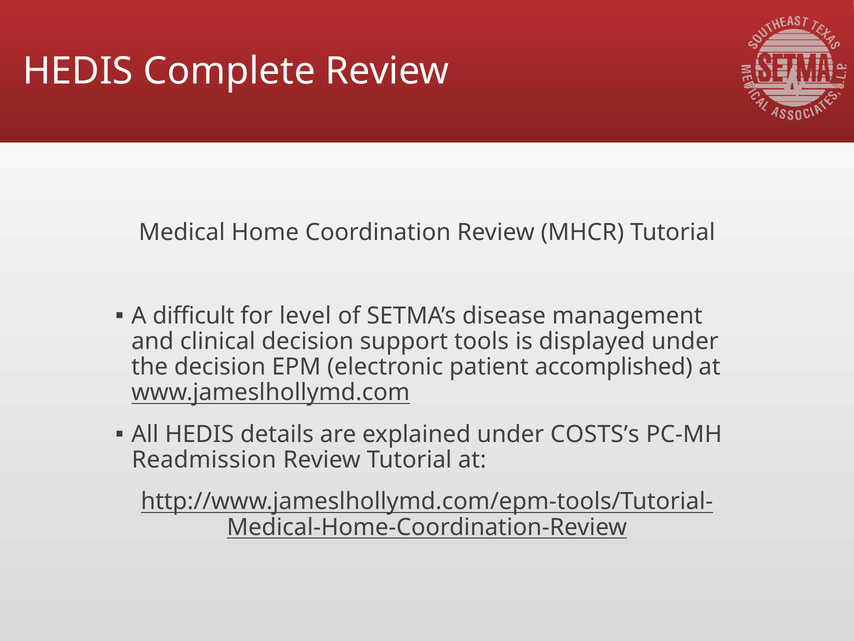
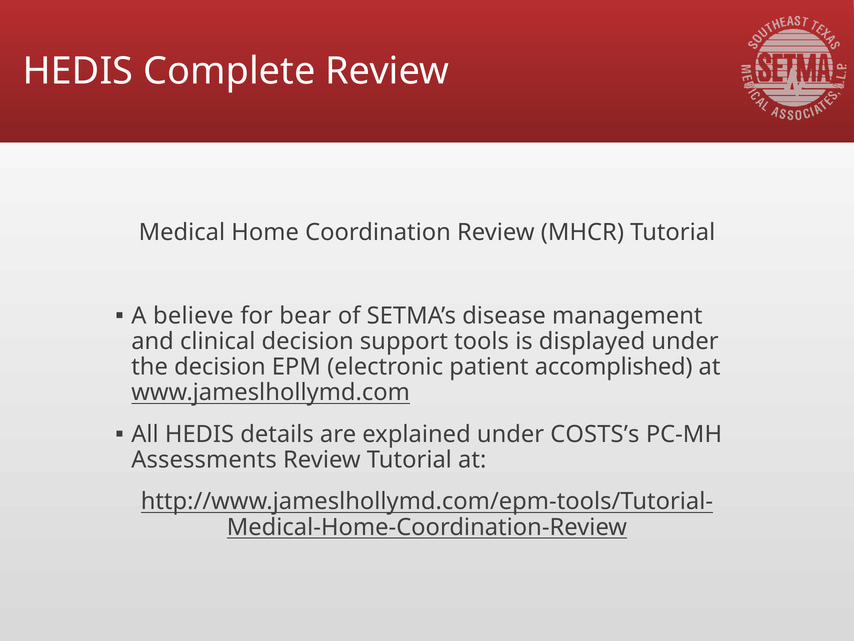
difficult: difficult -> believe
level: level -> bear
Readmission: Readmission -> Assessments
